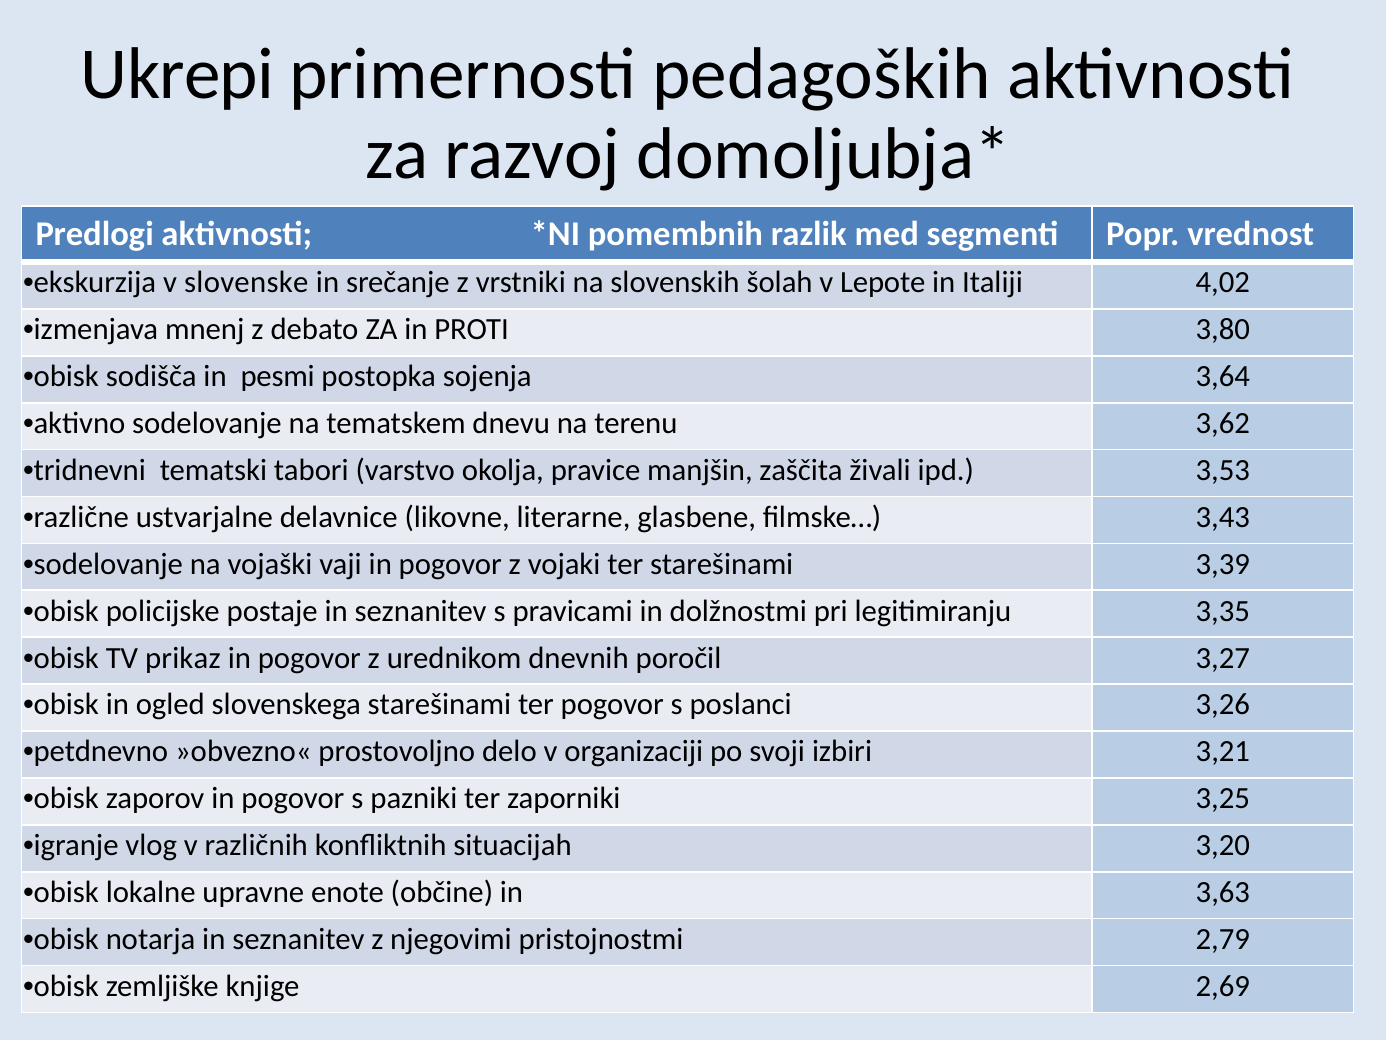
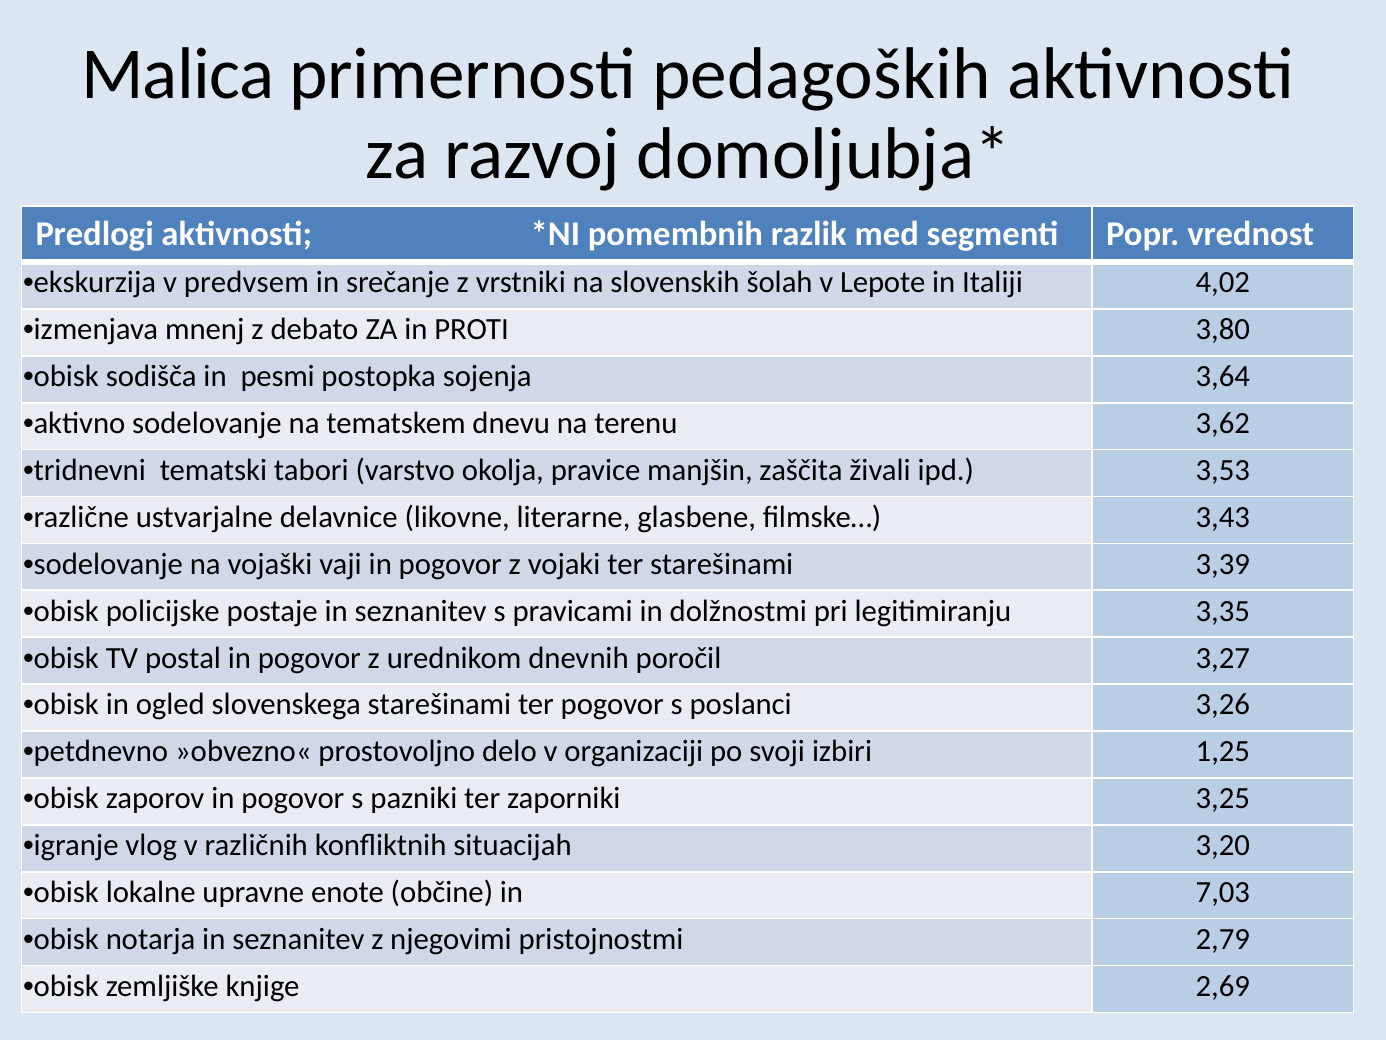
Ukrepi: Ukrepi -> Malica
slovenske: slovenske -> predvsem
prikaz: prikaz -> postal
3,21: 3,21 -> 1,25
3,63: 3,63 -> 7,03
